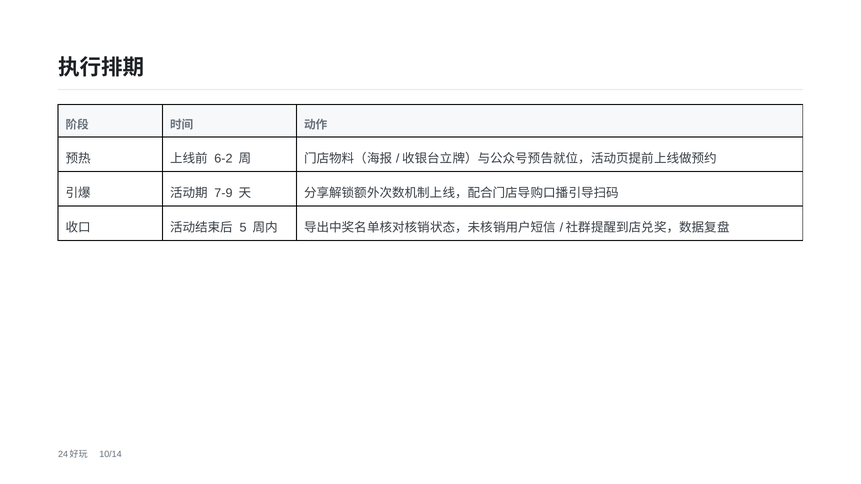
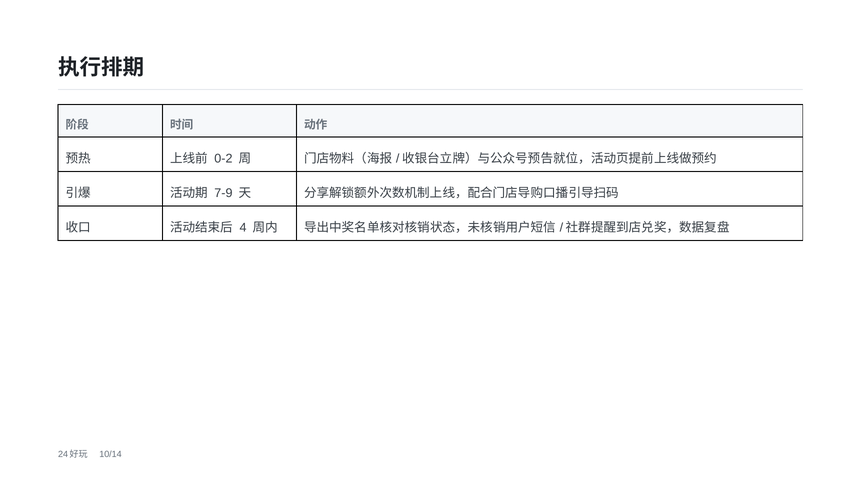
6-2: 6-2 -> 0-2
5: 5 -> 4
